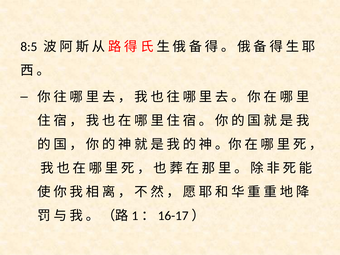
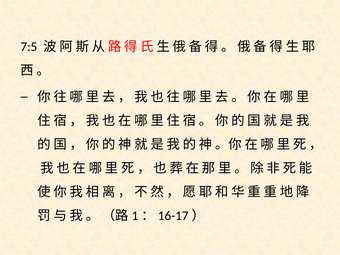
8:5: 8:5 -> 7:5
